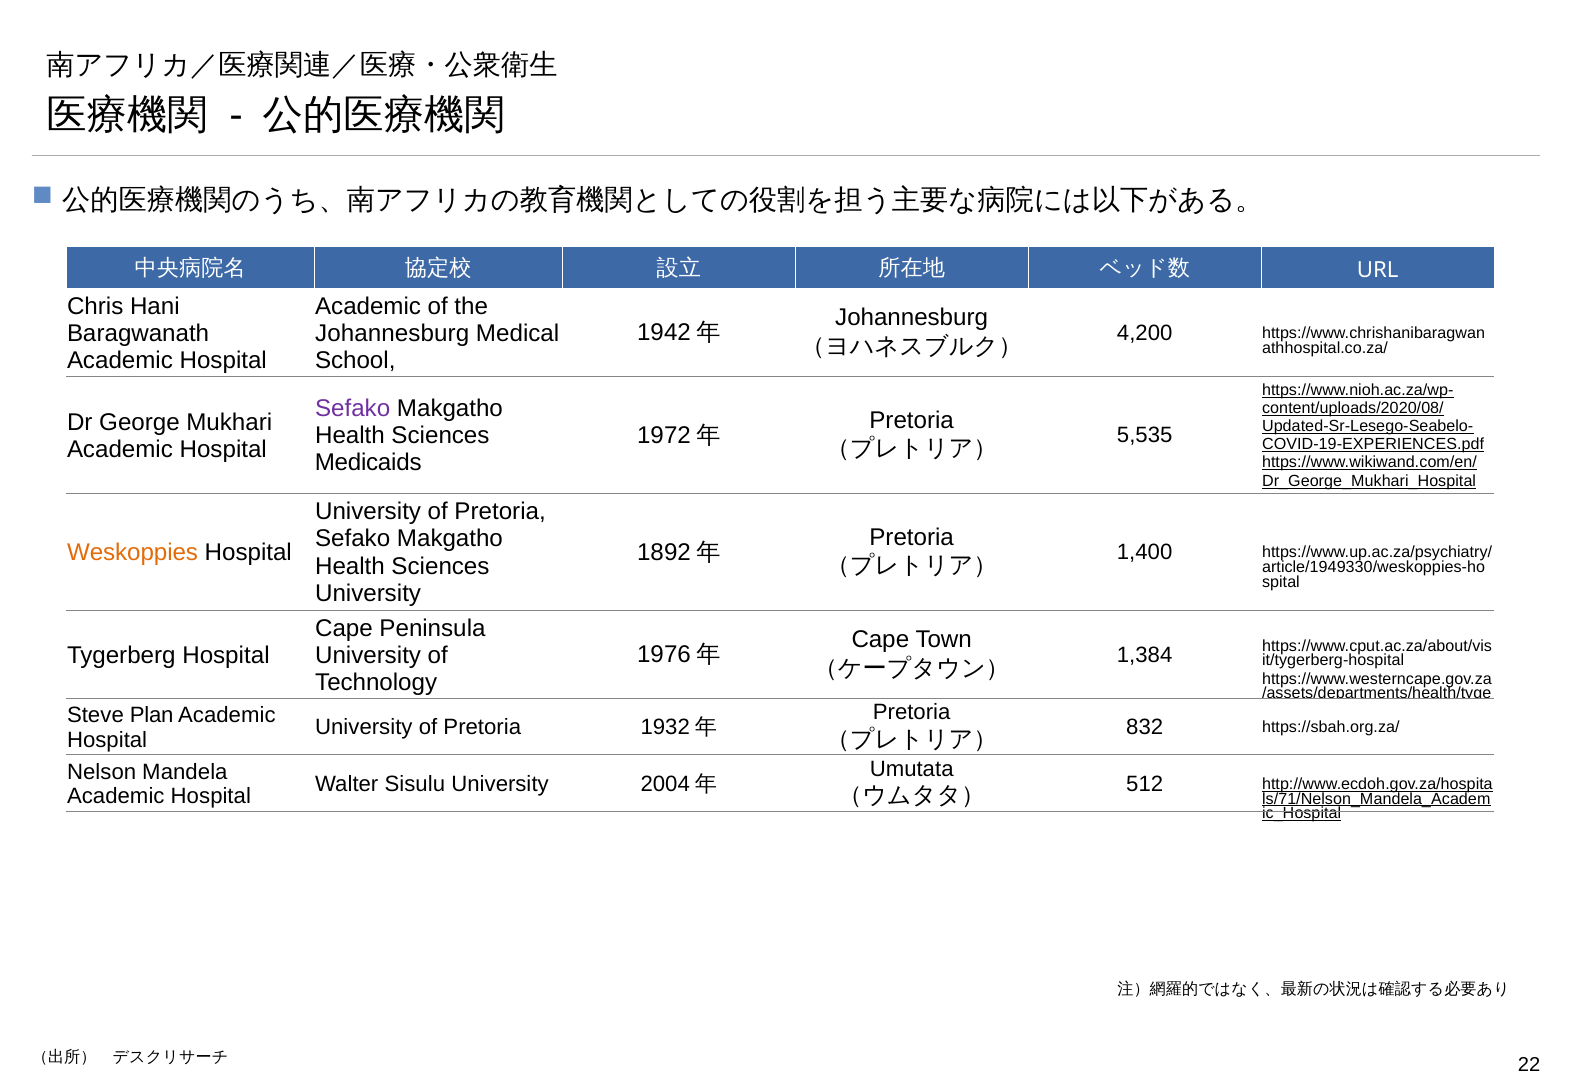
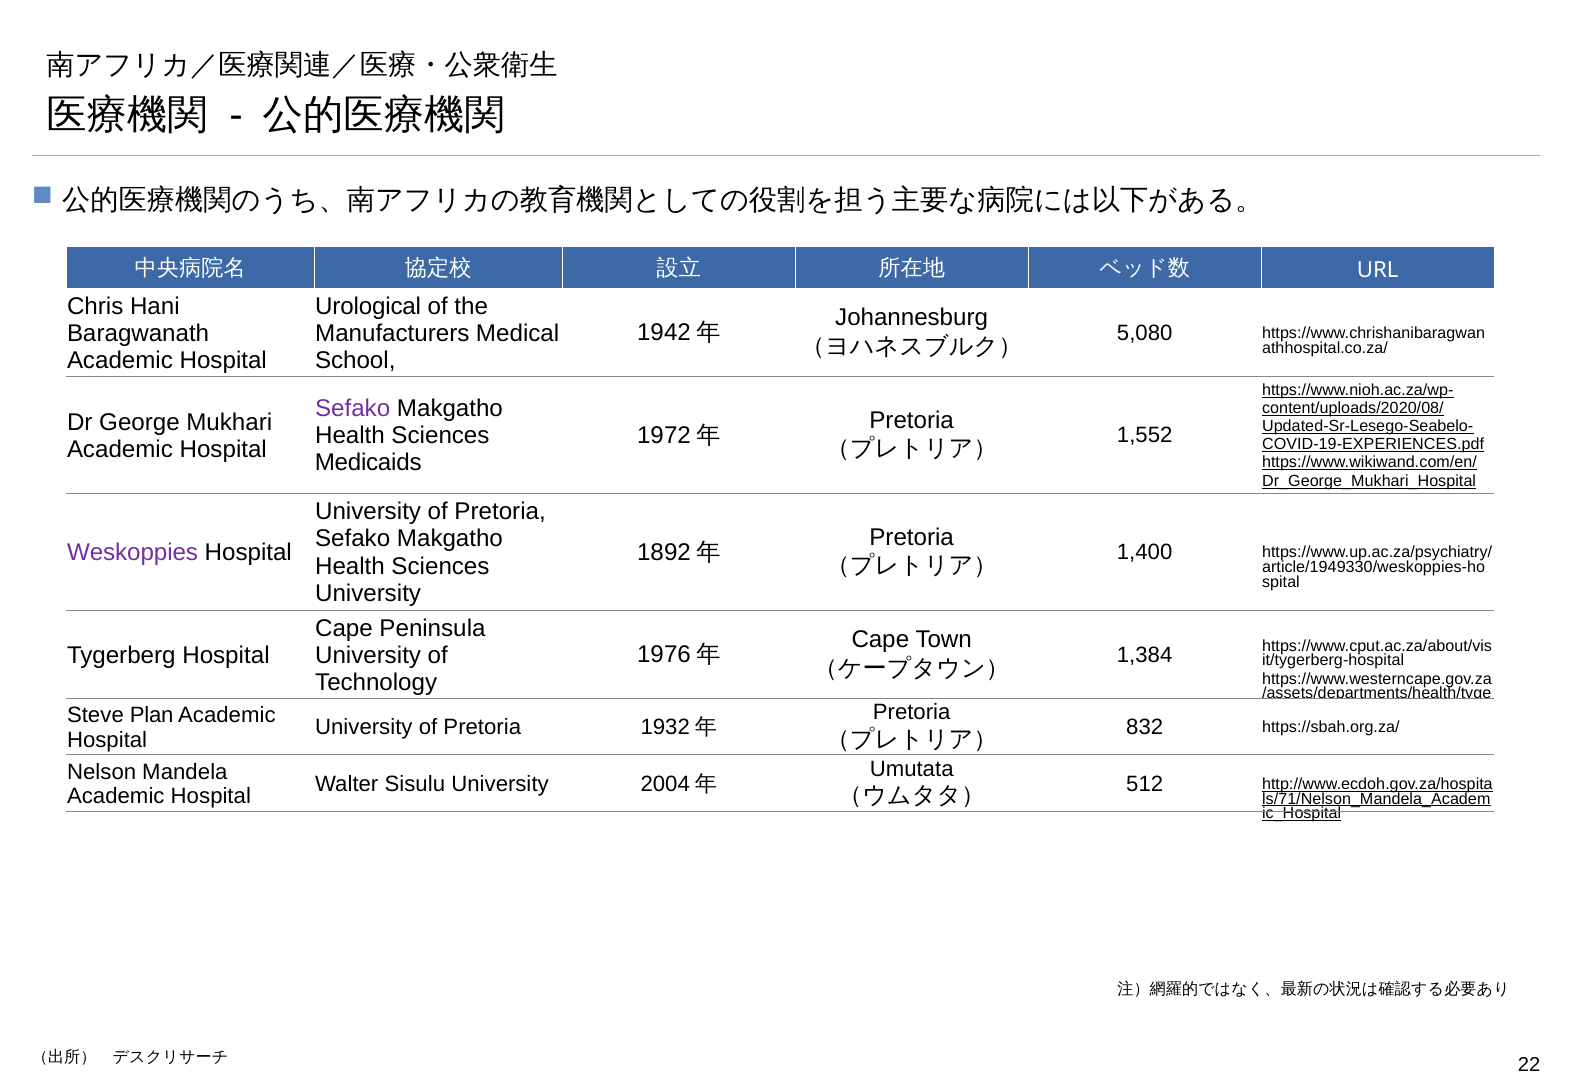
Academic at (368, 306): Academic -> Urological
Johannesburg at (392, 333): Johannesburg -> Manufacturers
4,200: 4,200 -> 5,080
5,535: 5,535 -> 1,552
Weskoppies colour: orange -> purple
